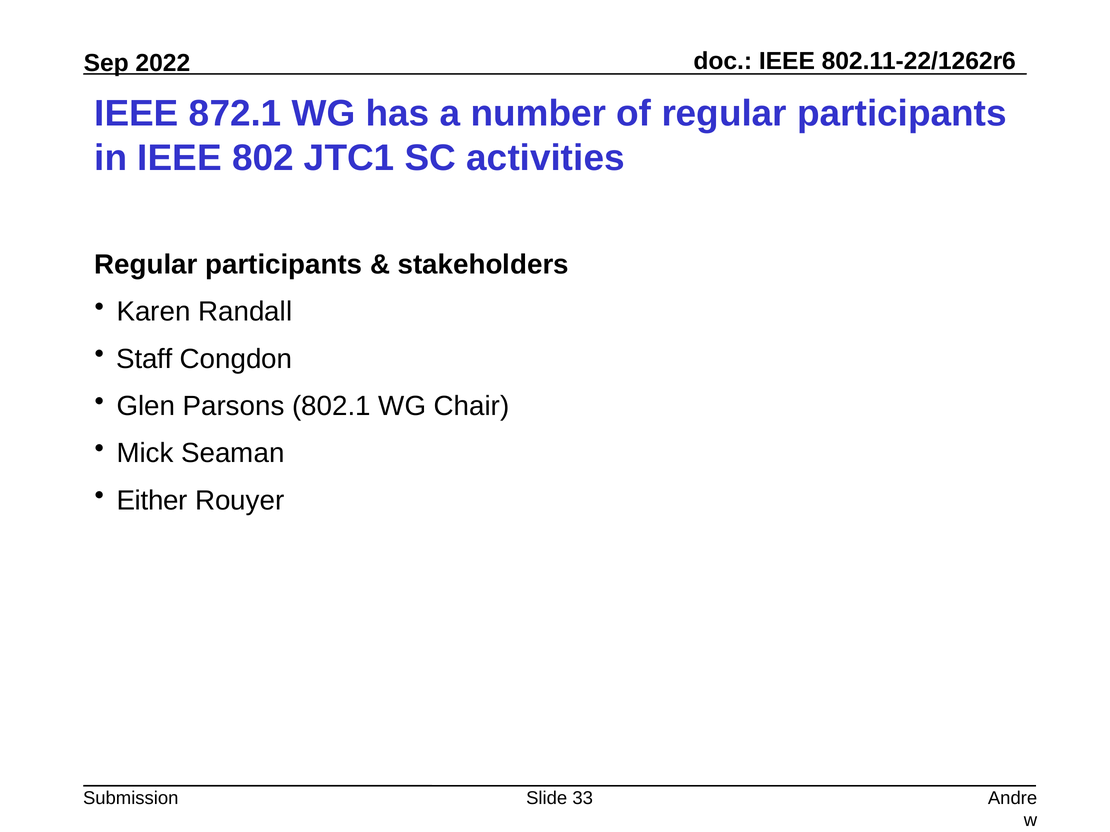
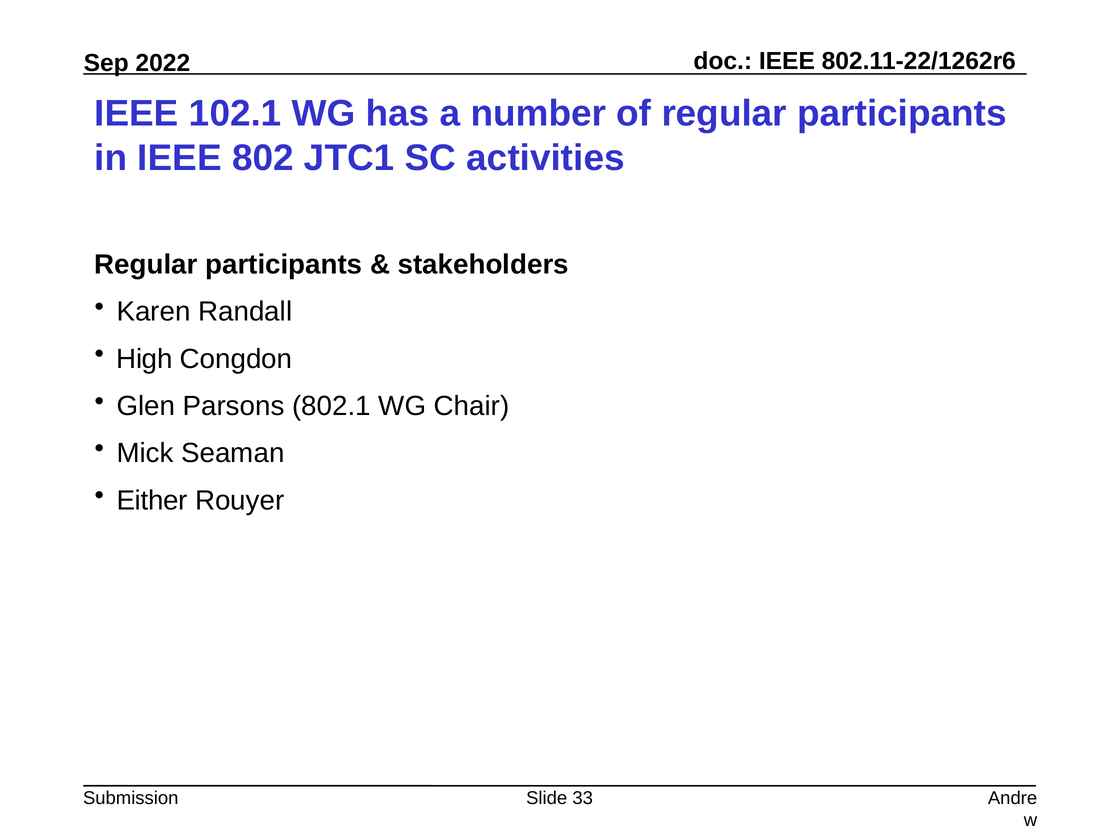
872.1: 872.1 -> 102.1
Staff: Staff -> High
